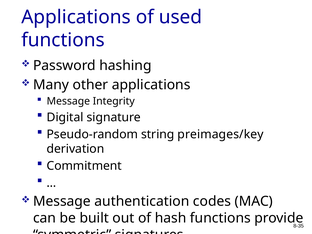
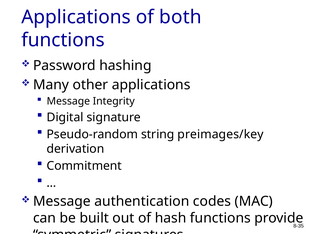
used: used -> both
